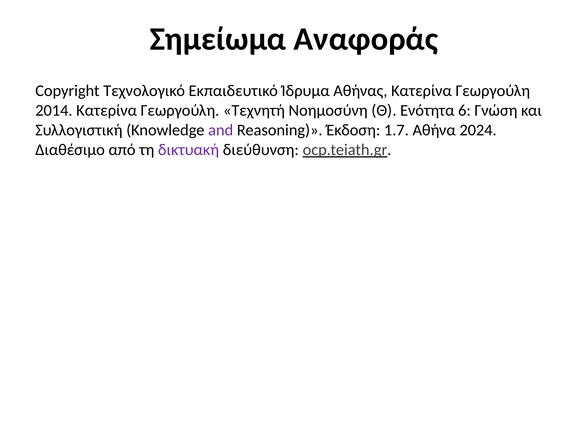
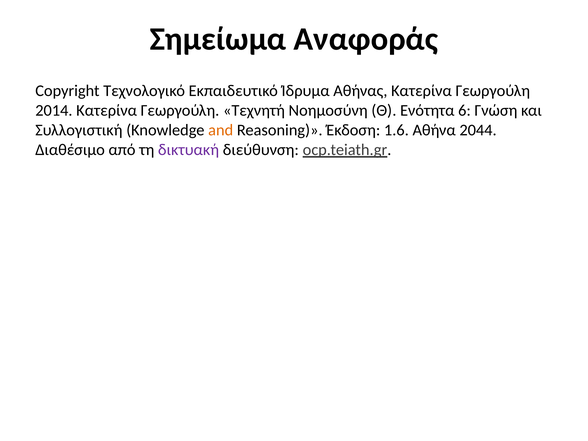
and colour: purple -> orange
1.7: 1.7 -> 1.6
2024: 2024 -> 2044
